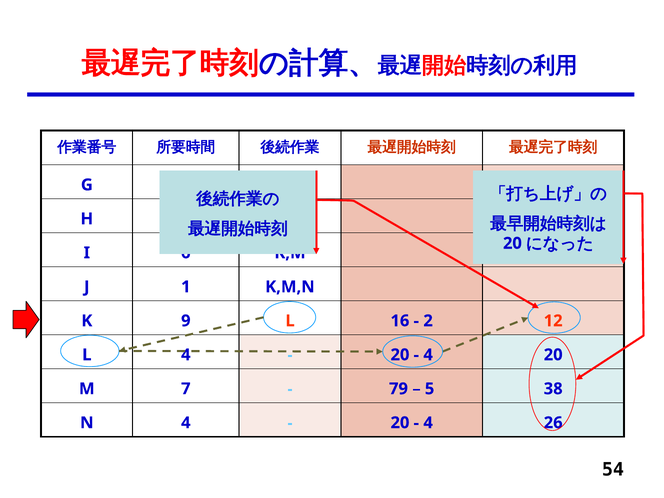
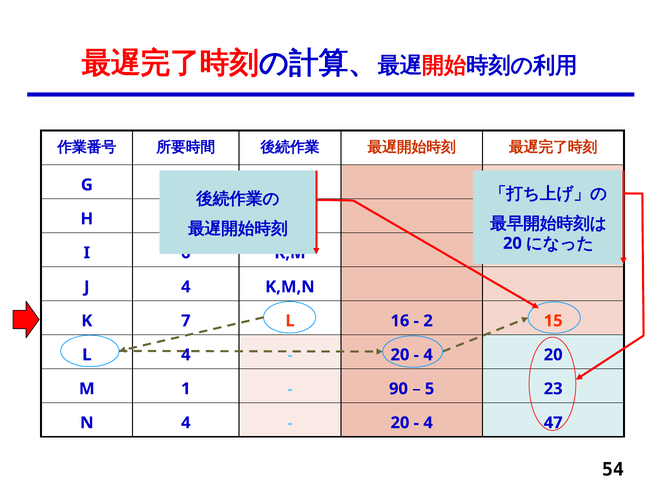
J 1: 1 -> 4
9: 9 -> 7
12: 12 -> 15
7: 7 -> 1
79: 79 -> 90
38: 38 -> 23
26: 26 -> 47
